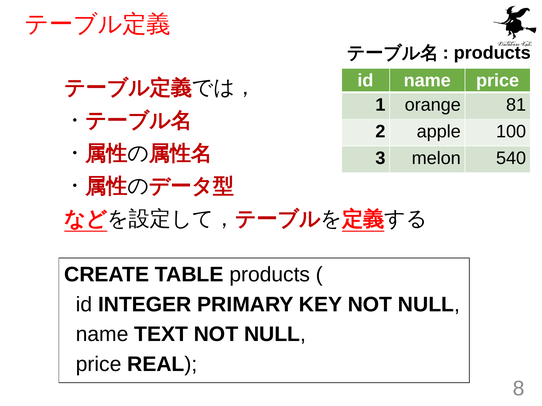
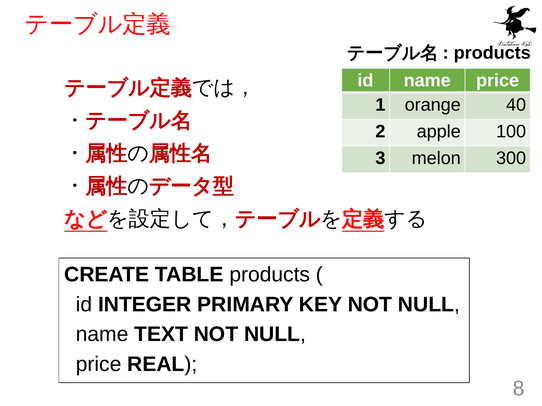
81: 81 -> 40
540: 540 -> 300
